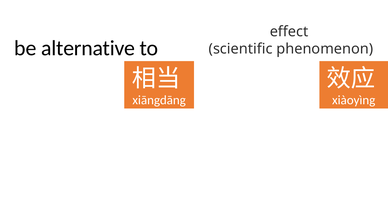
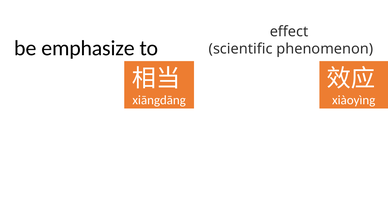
alternative: alternative -> emphasize
